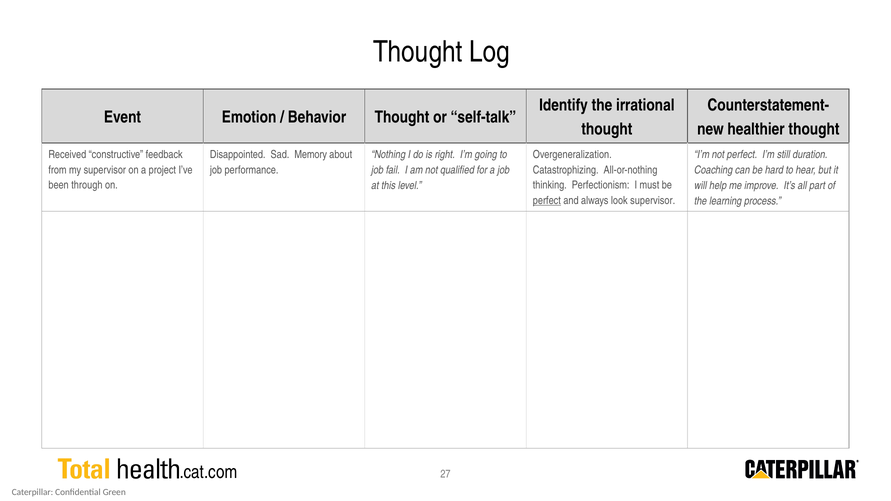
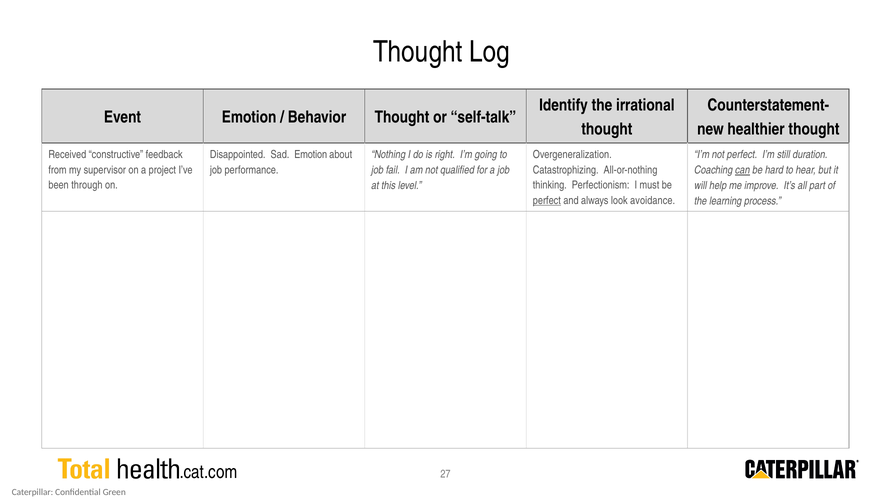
Sad Memory: Memory -> Emotion
can underline: none -> present
look supervisor: supervisor -> avoidance
